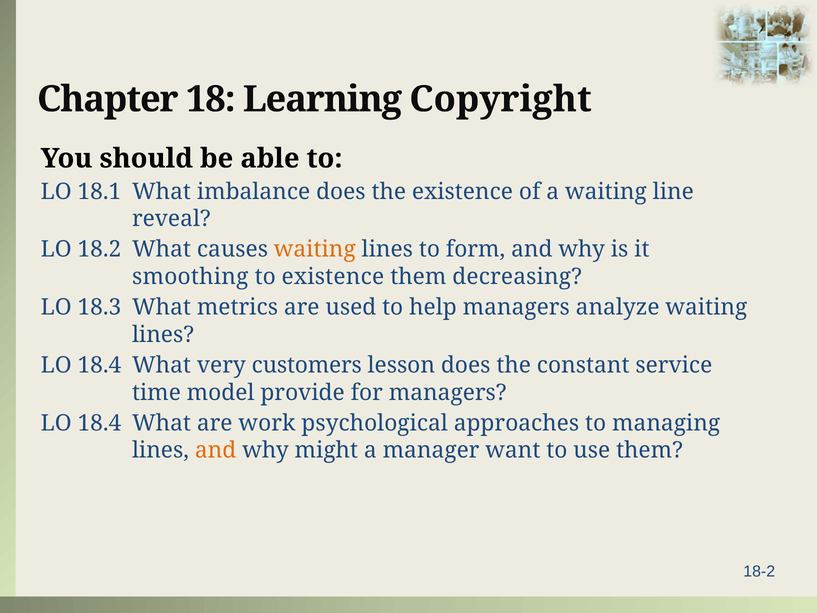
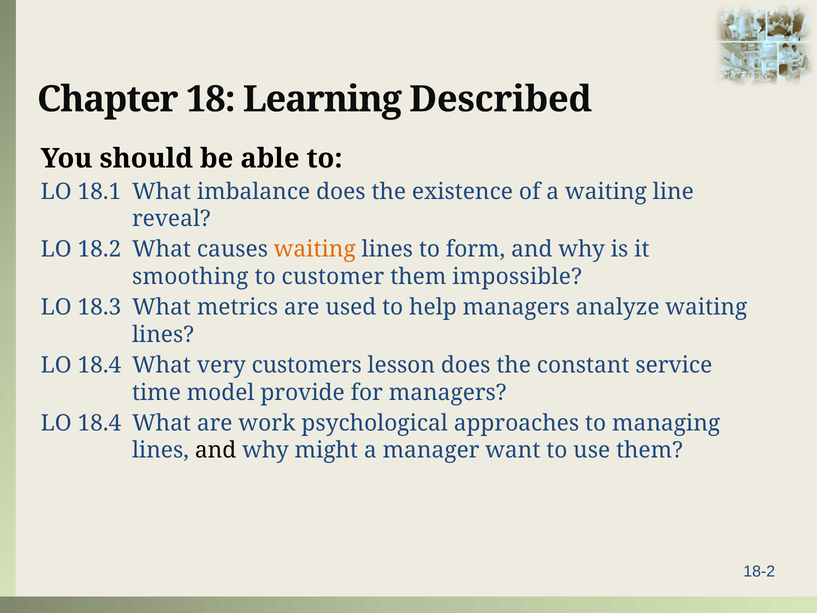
Copyright: Copyright -> Described
to existence: existence -> customer
decreasing: decreasing -> impossible
and at (216, 450) colour: orange -> black
